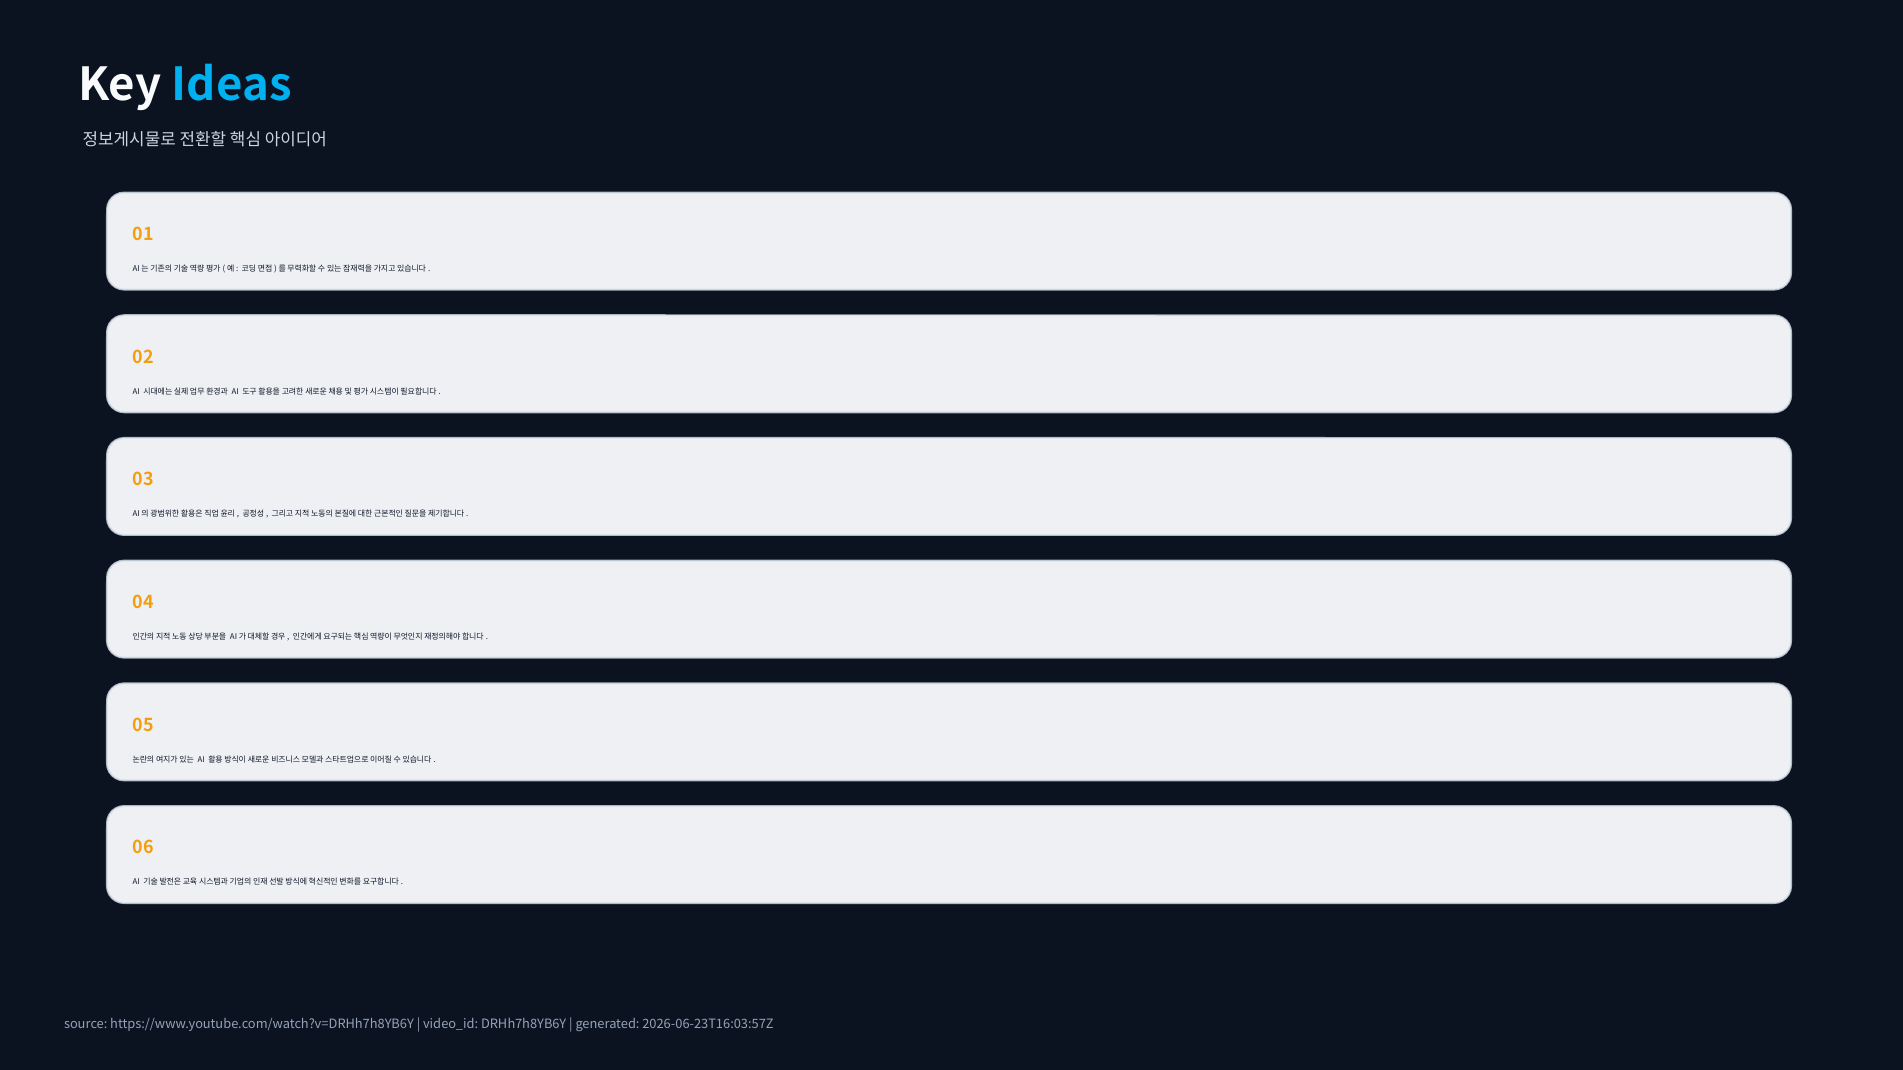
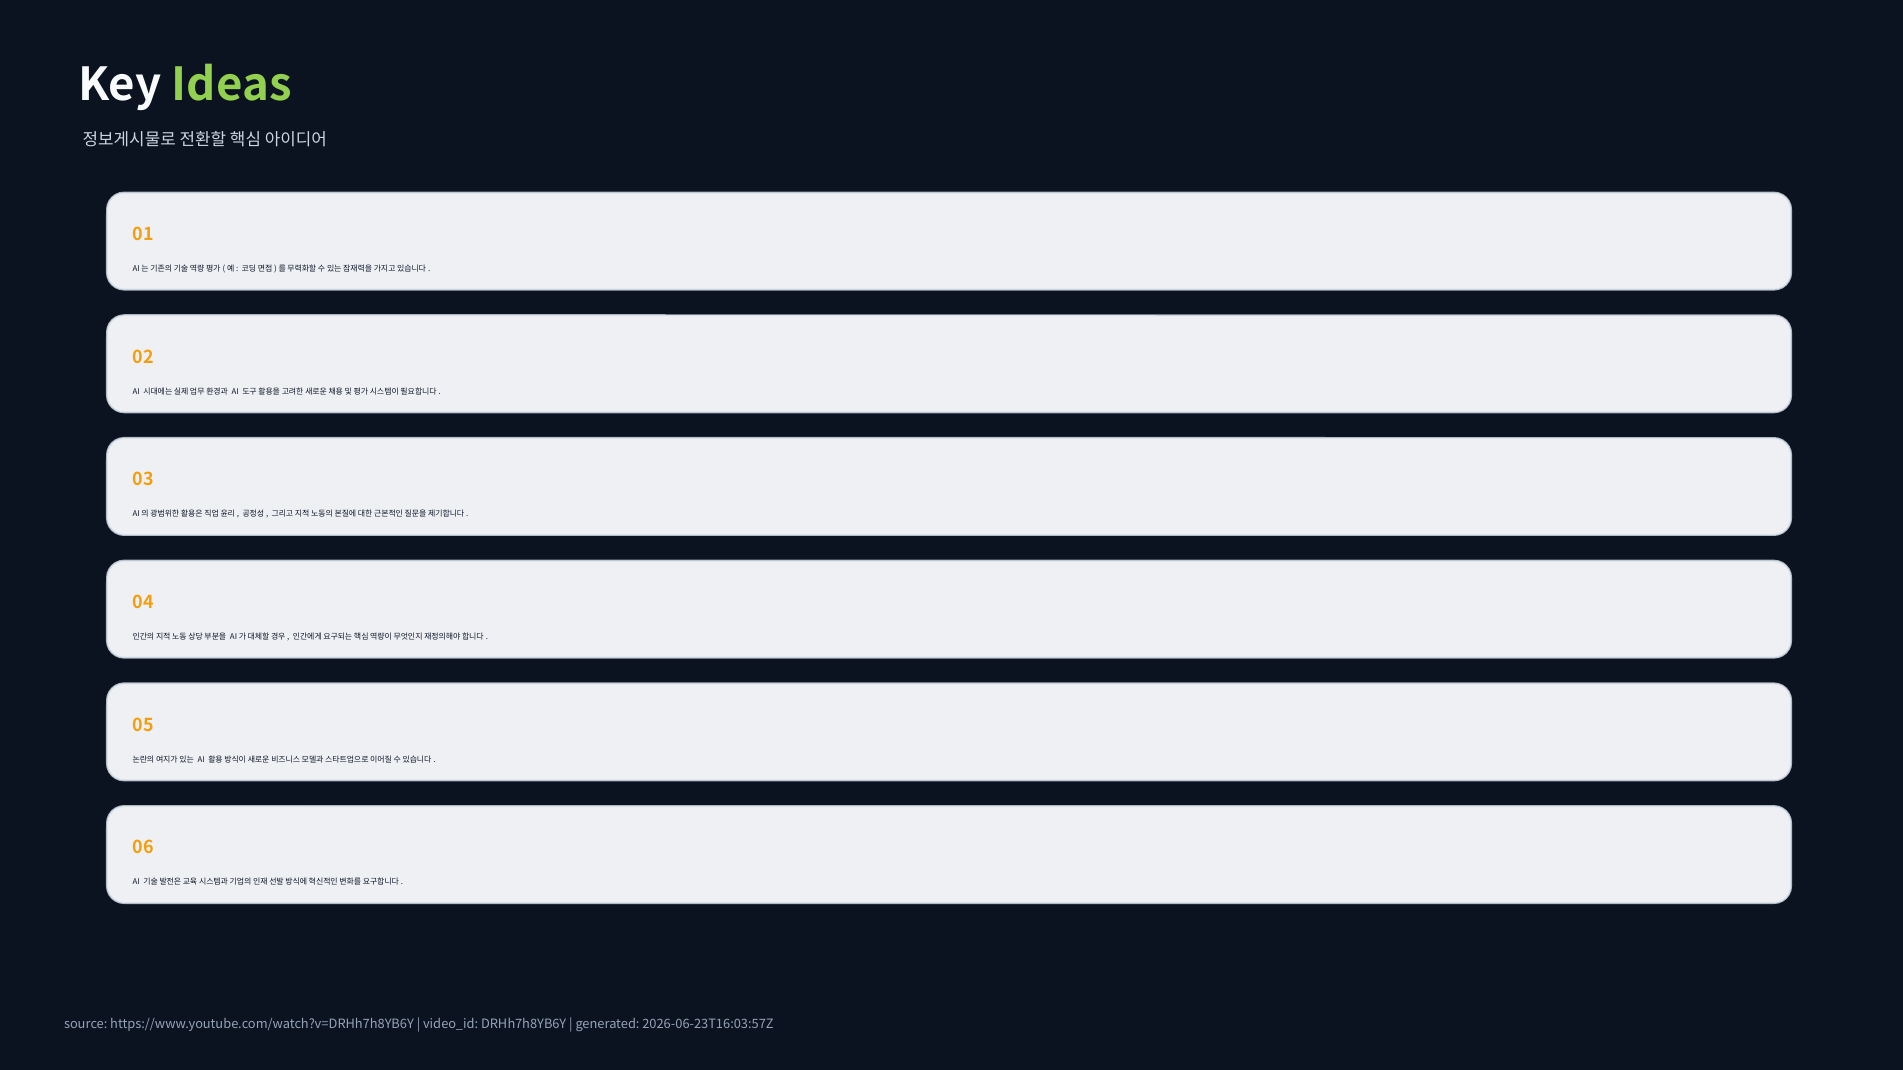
Ideas colour: light blue -> light green
